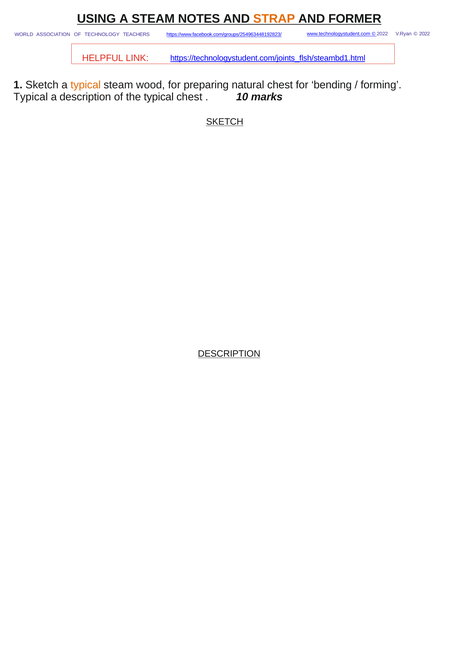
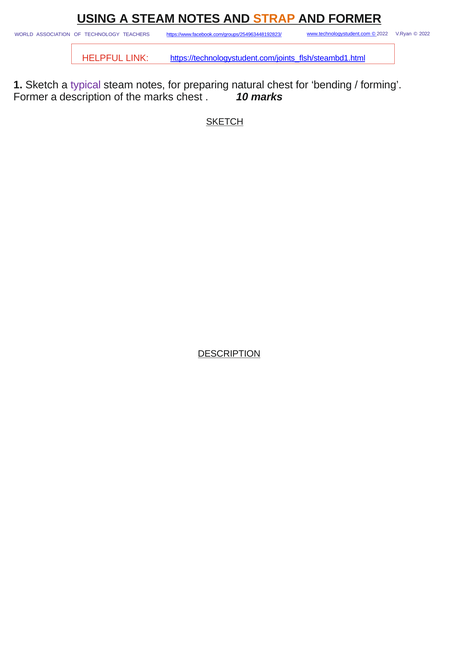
typical at (86, 85) colour: orange -> purple
wood at (151, 85): wood -> notes
Typical at (31, 97): Typical -> Former
the typical: typical -> marks
